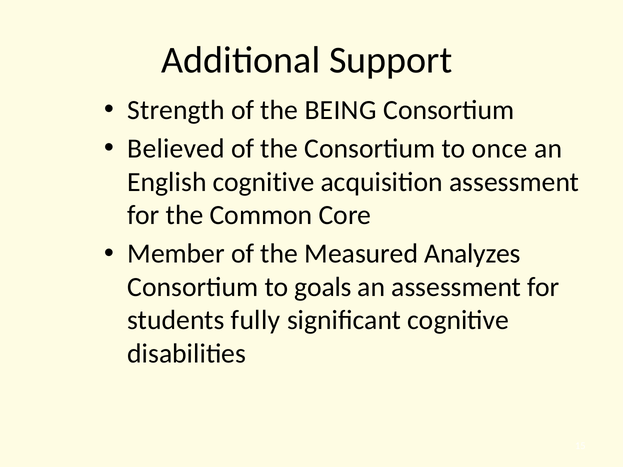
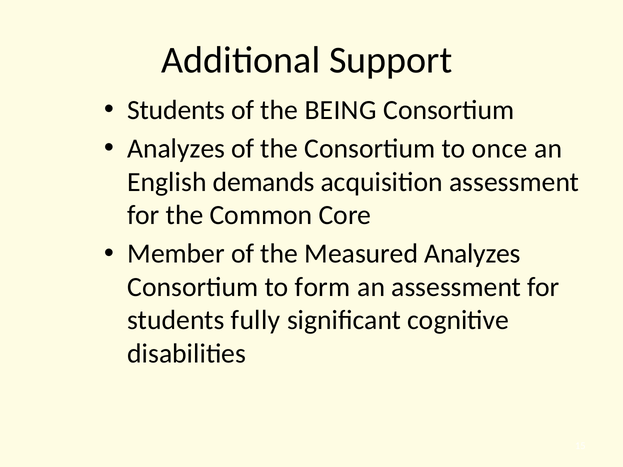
Strength at (176, 110): Strength -> Students
Believed at (176, 149): Believed -> Analyzes
English cognitive: cognitive -> demands
goals: goals -> form
